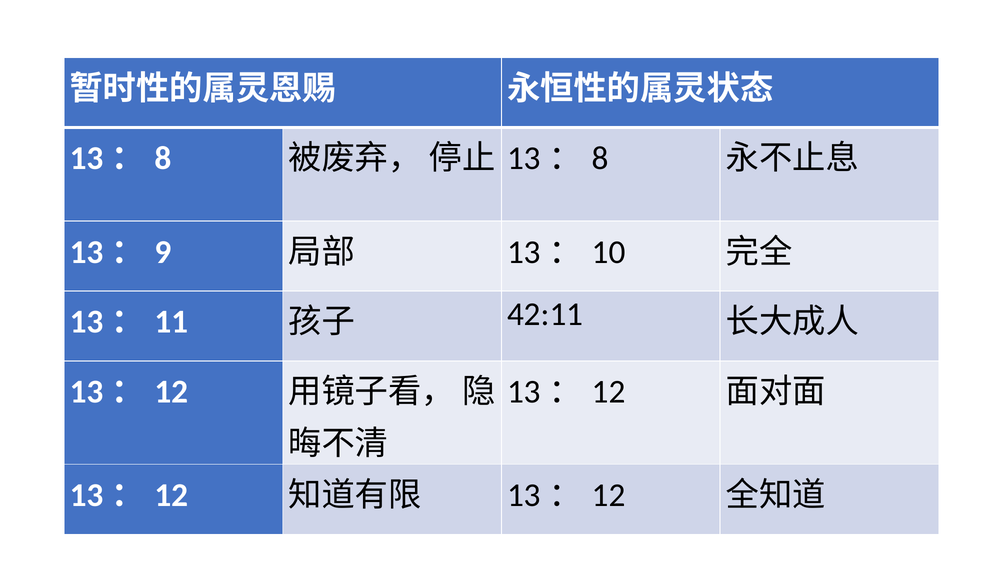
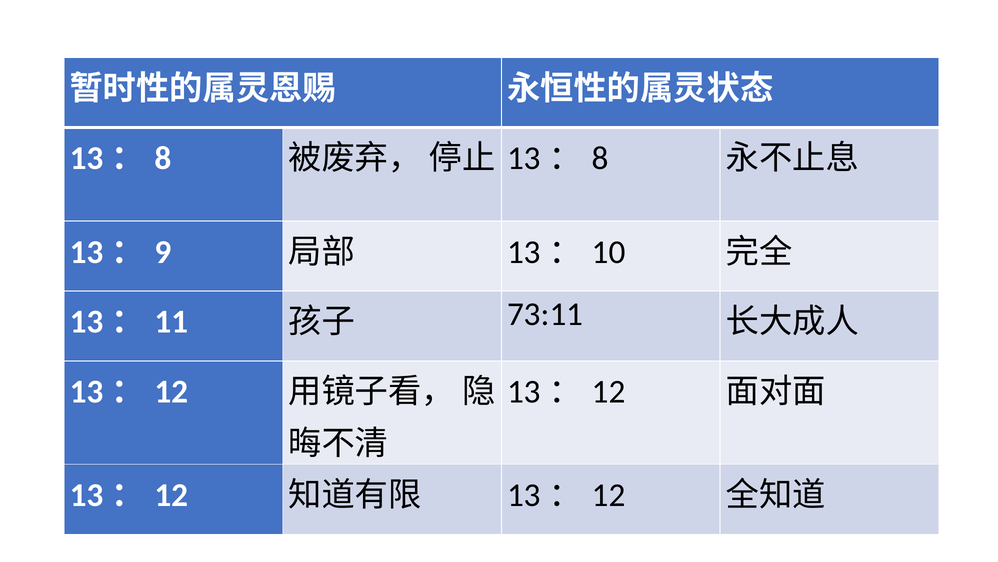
42:11: 42:11 -> 73:11
